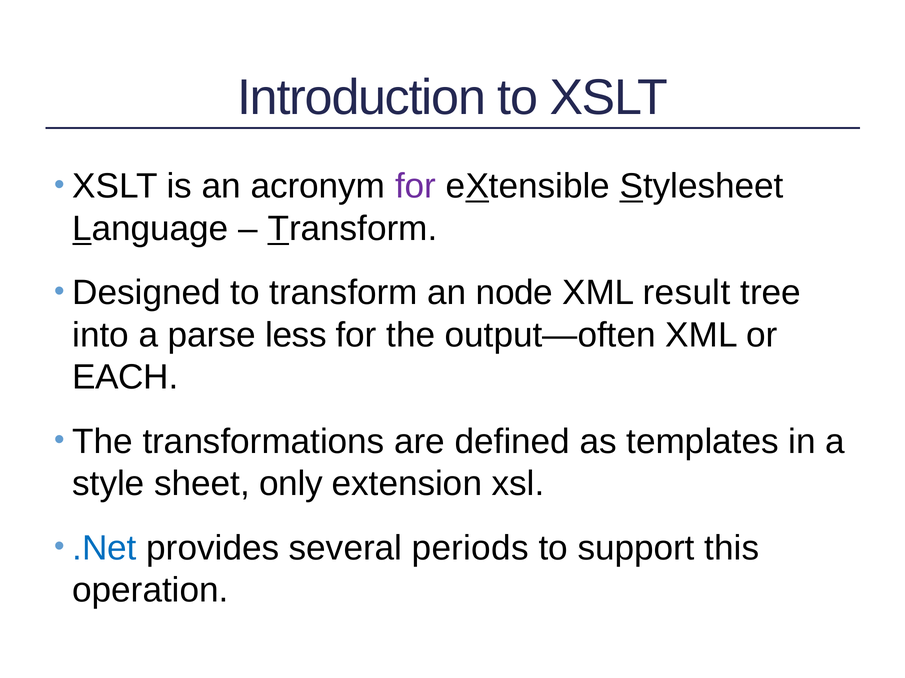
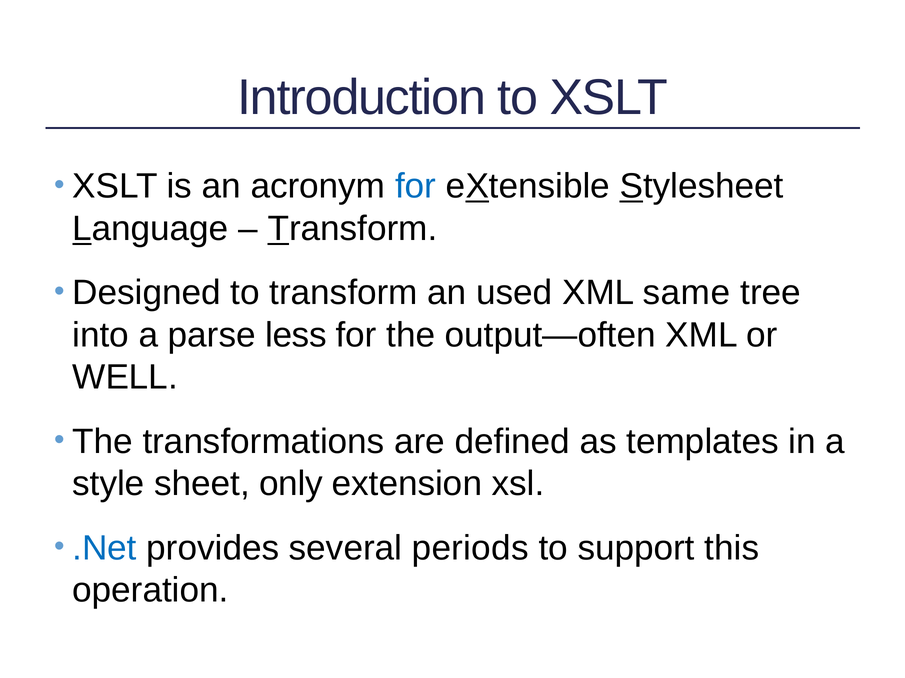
for at (416, 186) colour: purple -> blue
node: node -> used
result: result -> same
EACH: EACH -> WELL
